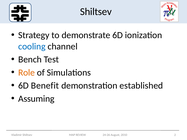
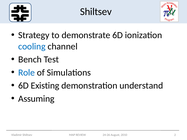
Role colour: orange -> blue
Benefit: Benefit -> Existing
established: established -> understand
